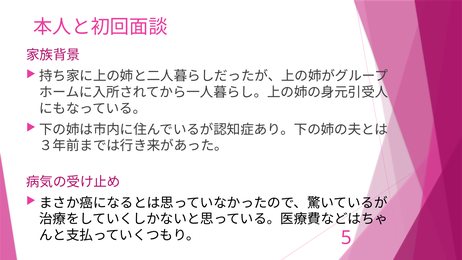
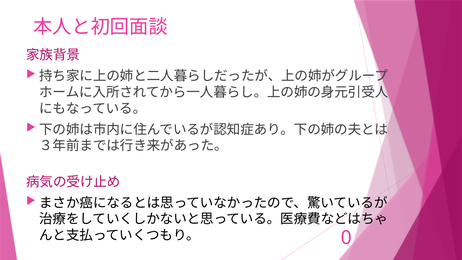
5: 5 -> 0
